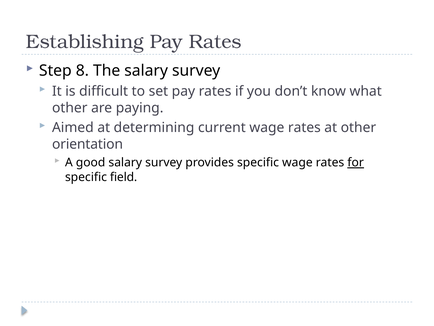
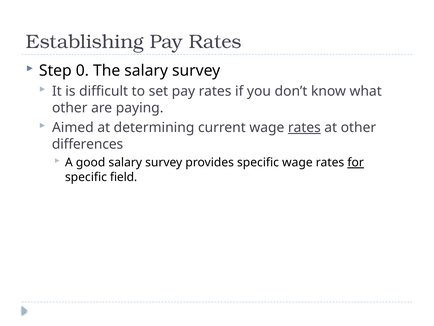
8: 8 -> 0
rates at (304, 127) underline: none -> present
orientation: orientation -> differences
